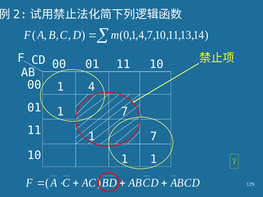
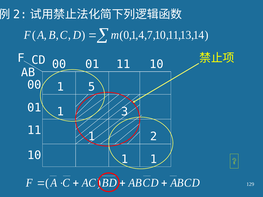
1 4: 4 -> 5
7 at (125, 112): 7 -> 3
7 at (154, 137): 7 -> 2
